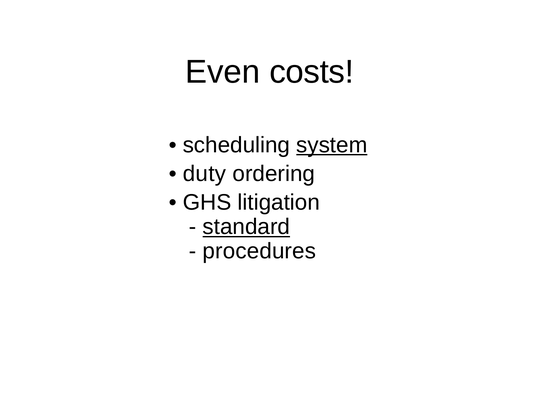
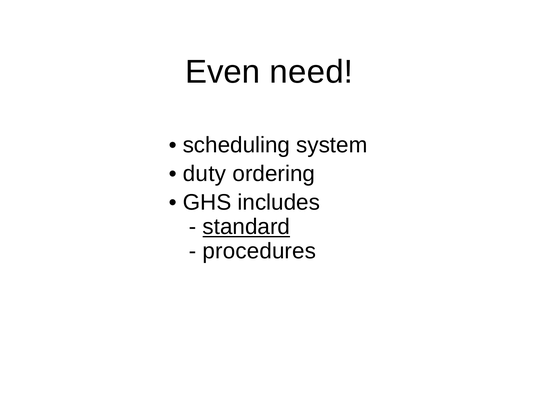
costs: costs -> need
system underline: present -> none
litigation: litigation -> includes
